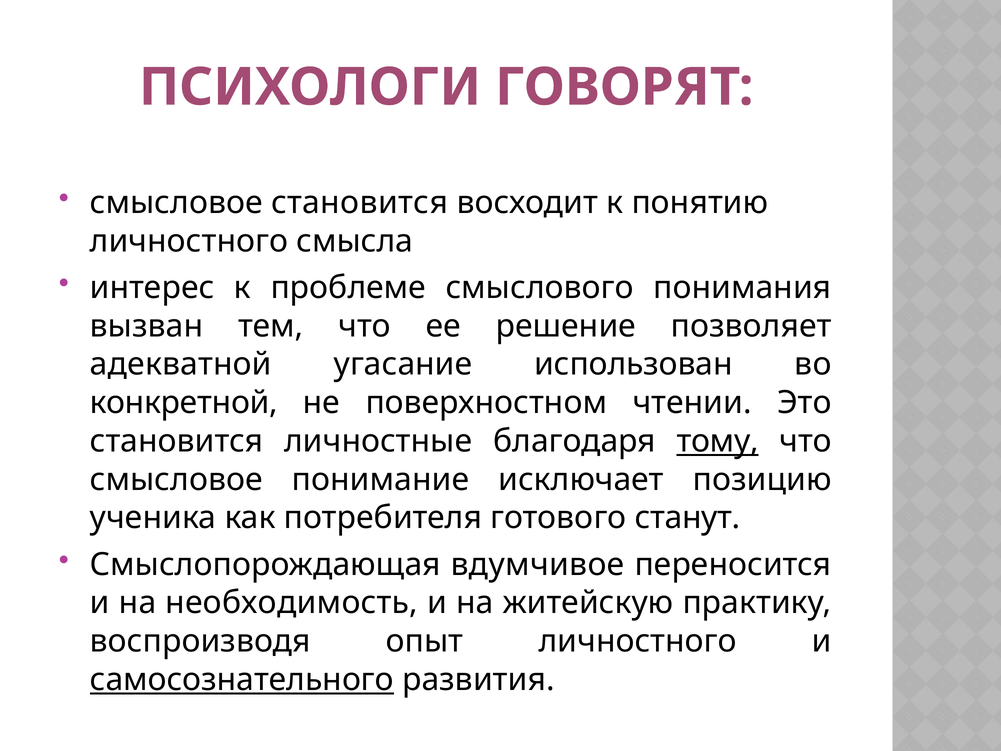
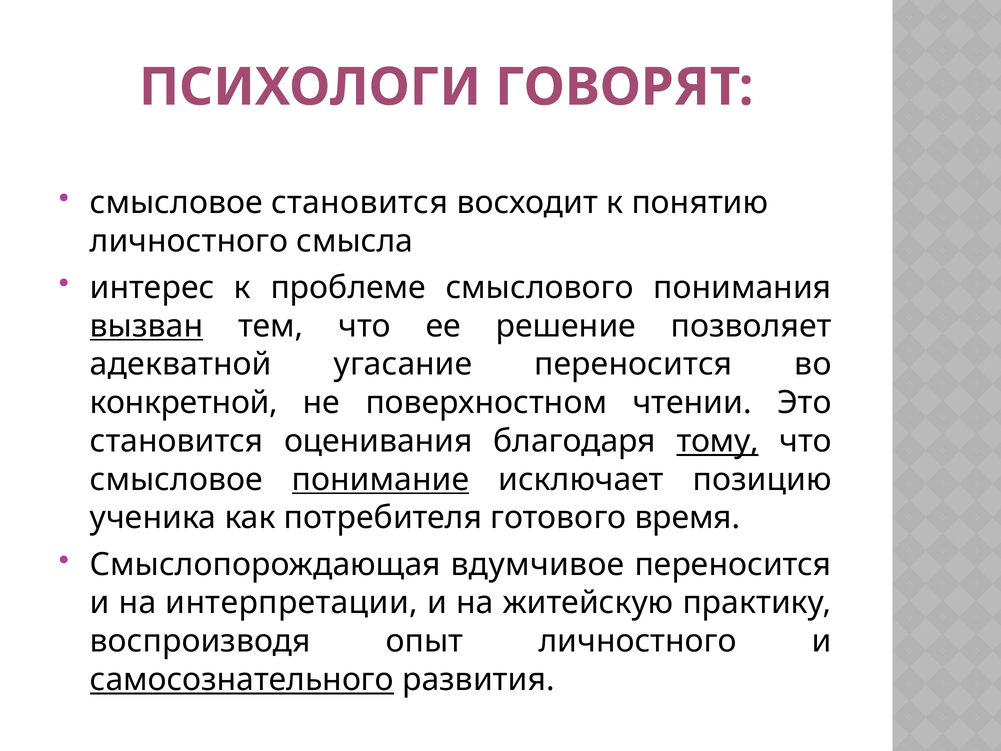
вызван underline: none -> present
угасание использован: использован -> переносится
личностные: личностные -> оценивания
понимание underline: none -> present
станут: станут -> время
необходимость: необходимость -> интерпретации
